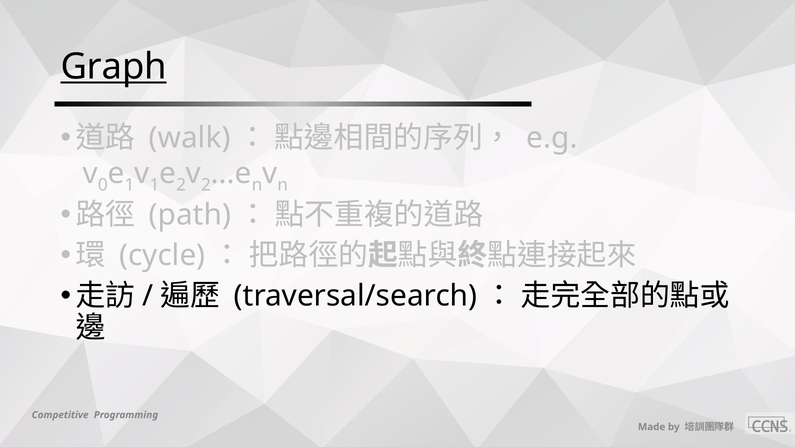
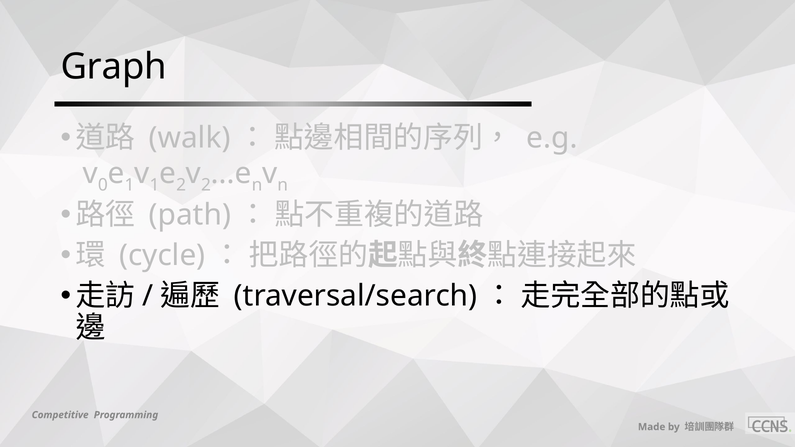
Graph underline: present -> none
